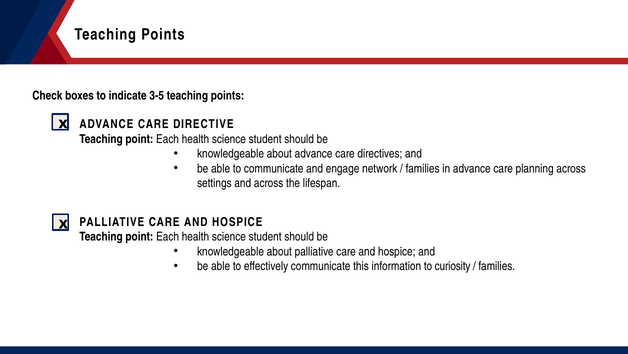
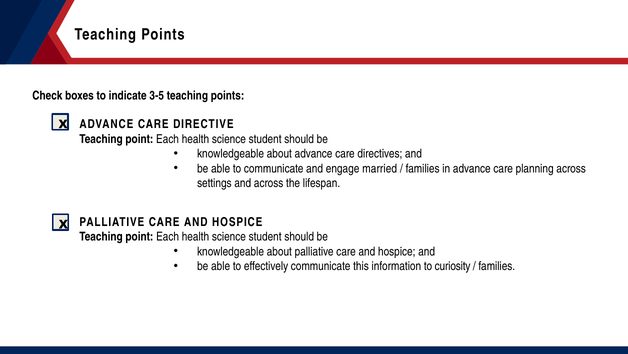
network: network -> married
